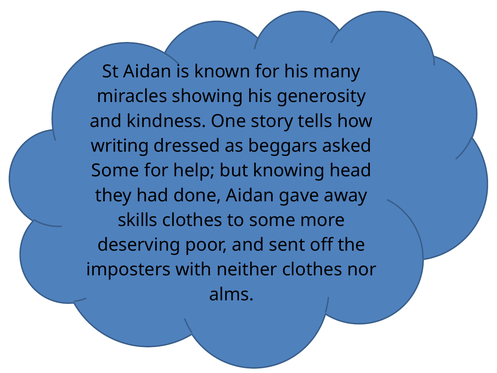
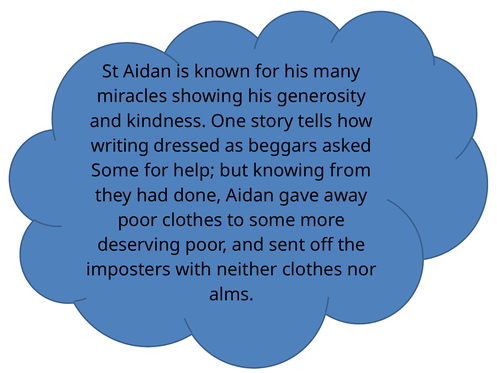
head: head -> from
skills at (138, 220): skills -> poor
